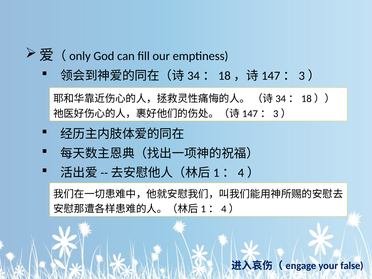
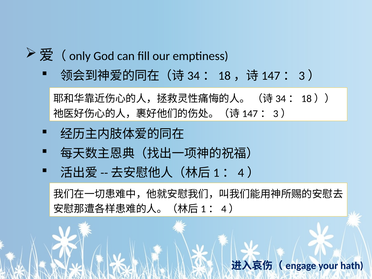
false: false -> hath
